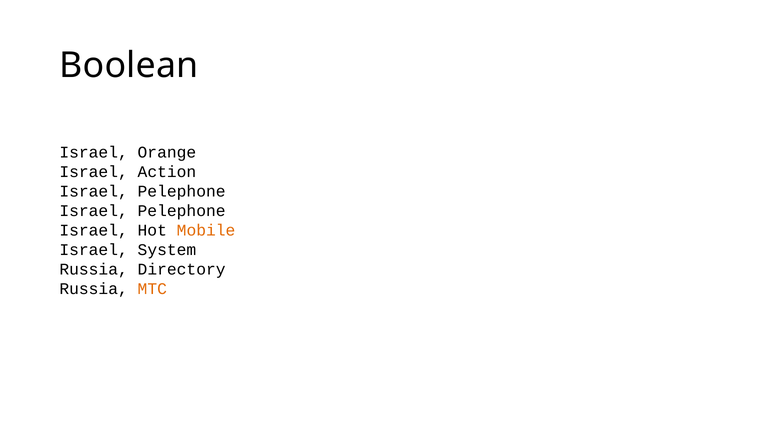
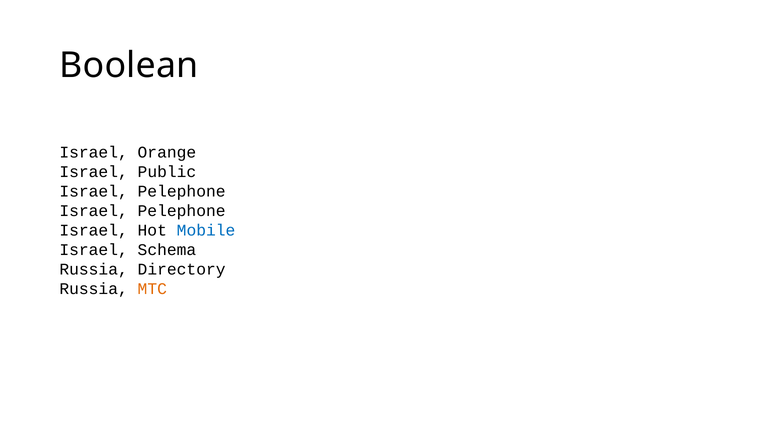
Action: Action -> Public
Mobile colour: orange -> blue
System: System -> Schema
